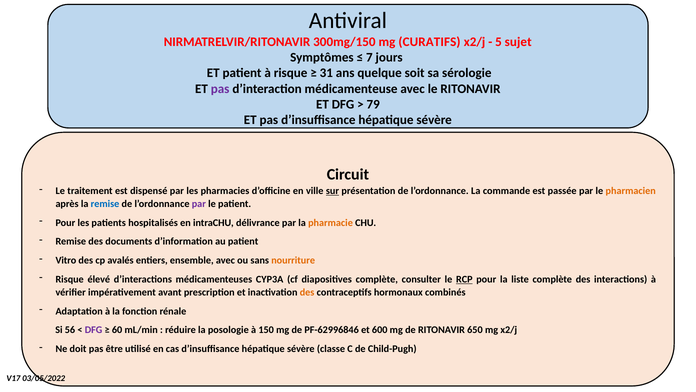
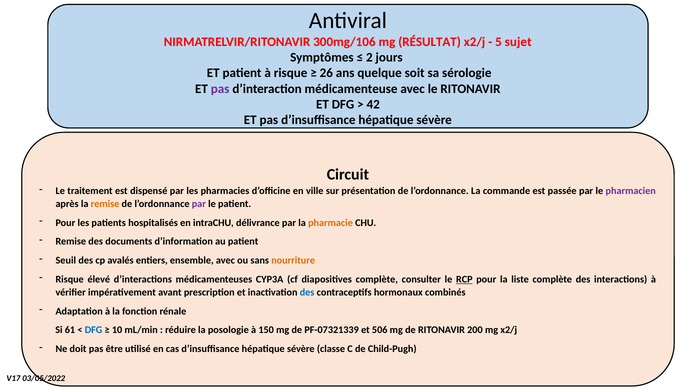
300mg/150: 300mg/150 -> 300mg/106
CURATIFS: CURATIFS -> RÉSULTAT
7: 7 -> 2
31: 31 -> 26
79: 79 -> 42
sur underline: present -> none
pharmacien colour: orange -> purple
remise at (105, 204) colour: blue -> orange
Vitro: Vitro -> Seuil
des at (307, 292) colour: orange -> blue
56: 56 -> 61
DFG at (94, 330) colour: purple -> blue
60: 60 -> 10
PF-62996846: PF-62996846 -> PF-07321339
600: 600 -> 506
650: 650 -> 200
